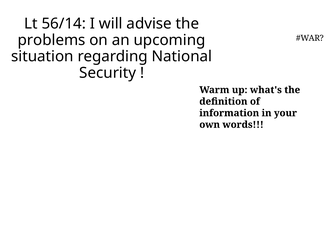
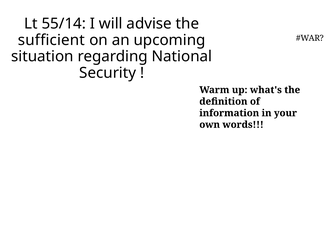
56/14: 56/14 -> 55/14
problems: problems -> sufficient
